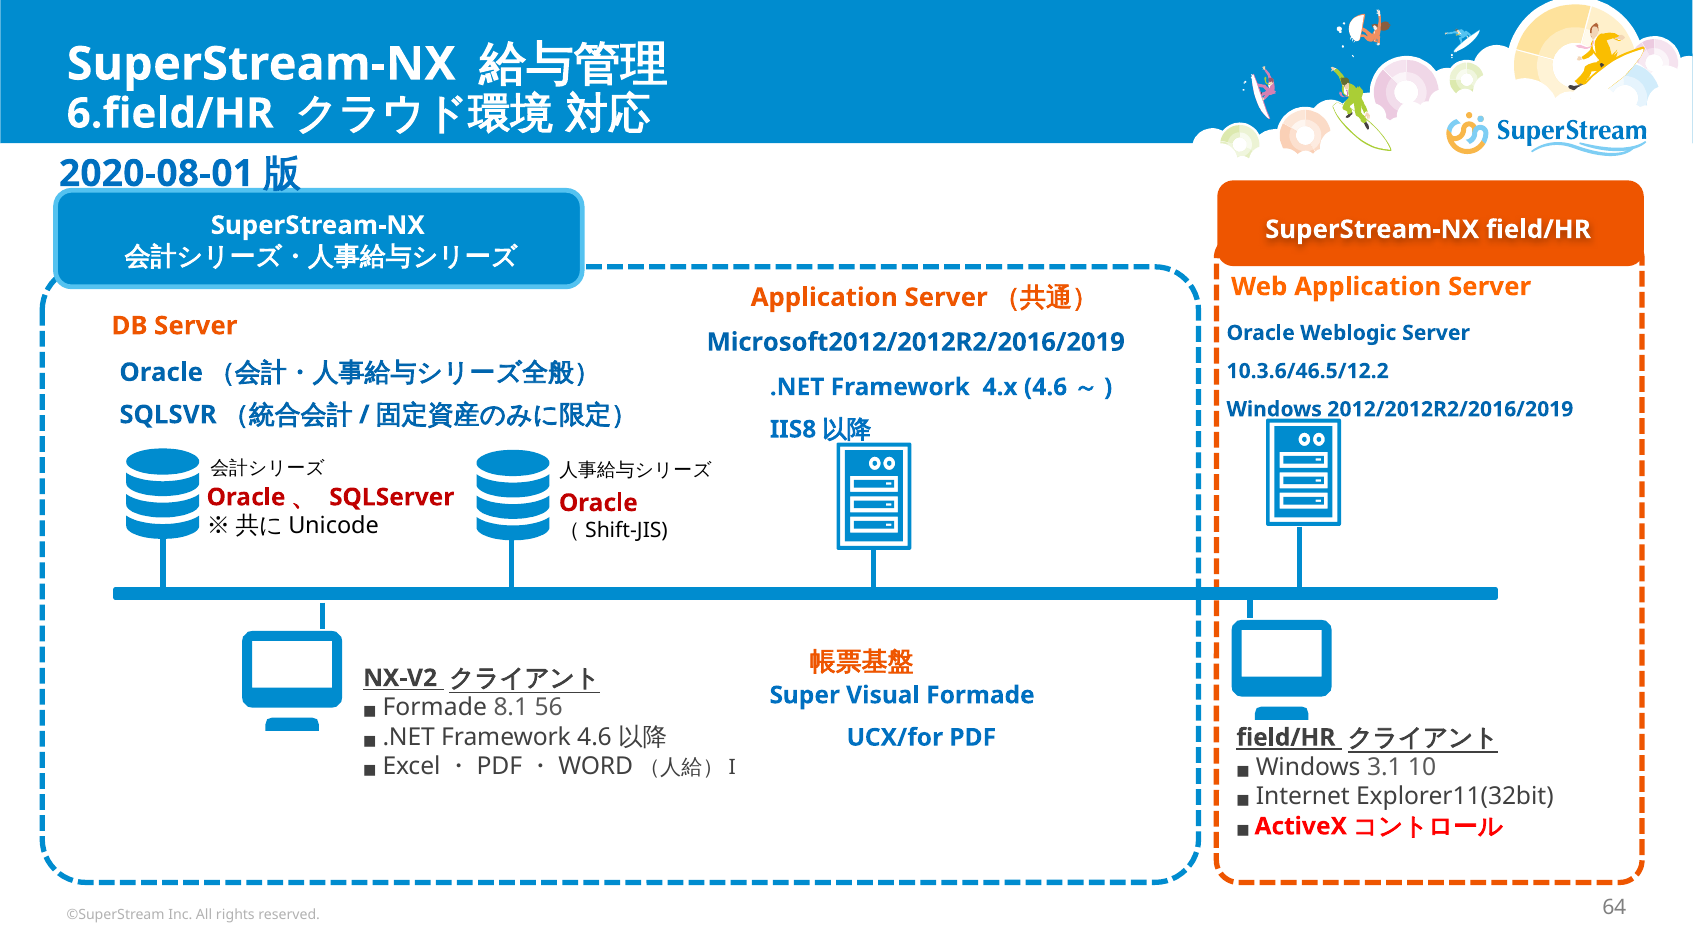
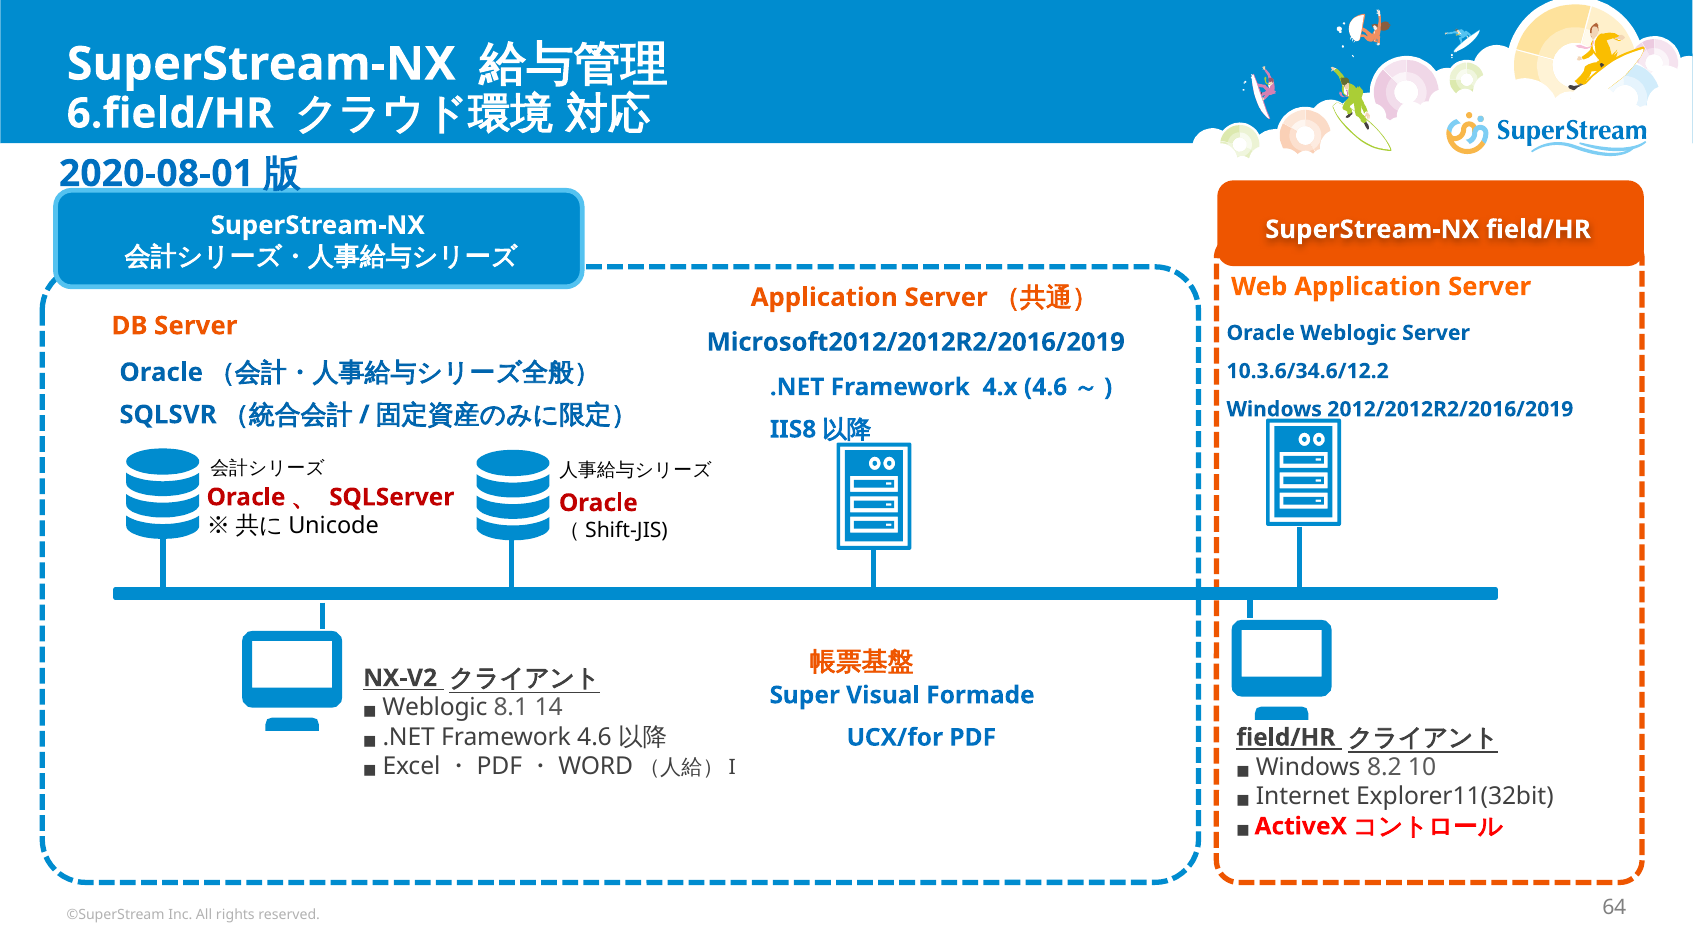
10.3.6/46.5/12.2: 10.3.6/46.5/12.2 -> 10.3.6/34.6/12.2
Formade at (435, 708): Formade -> Weblogic
56: 56 -> 14
3.1: 3.1 -> 8.2
